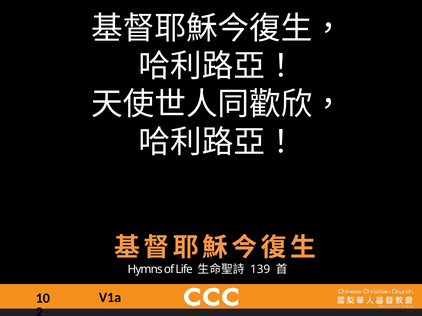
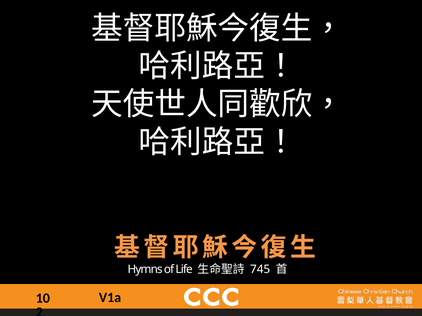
139: 139 -> 745
